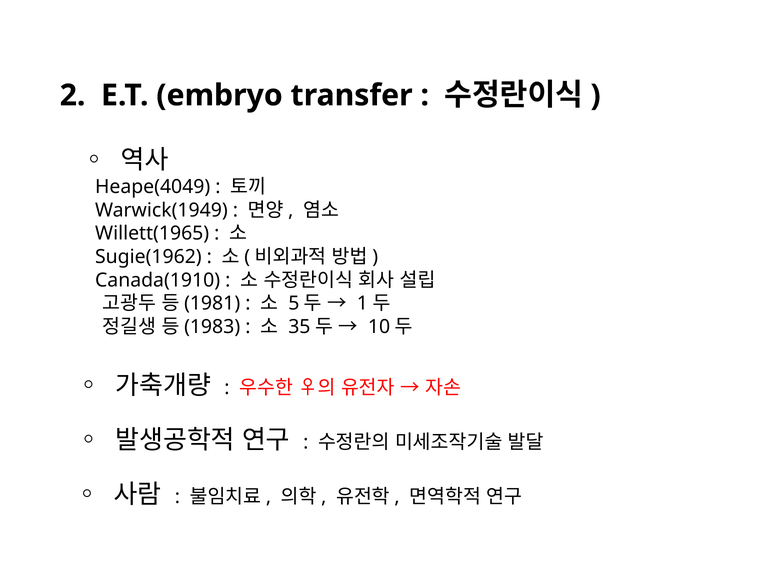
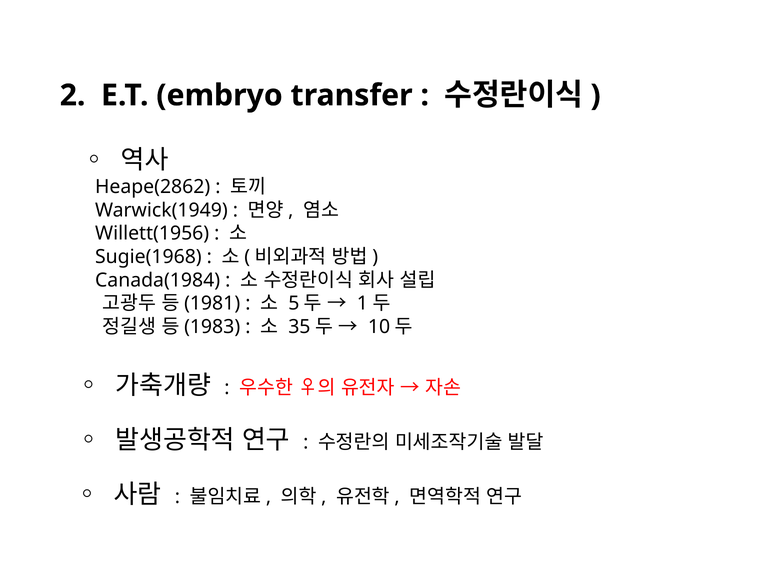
Heape(4049: Heape(4049 -> Heape(2862
Willett(1965: Willett(1965 -> Willett(1956
Sugie(1962: Sugie(1962 -> Sugie(1968
Canada(1910: Canada(1910 -> Canada(1984
